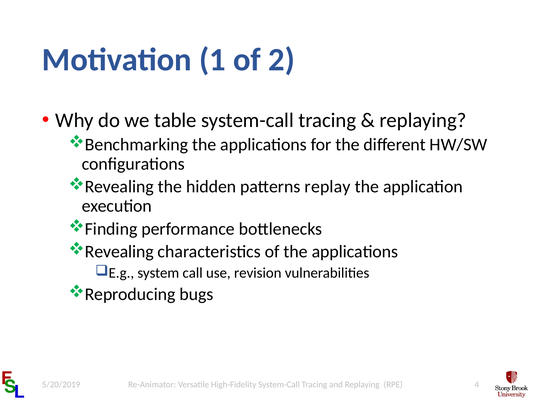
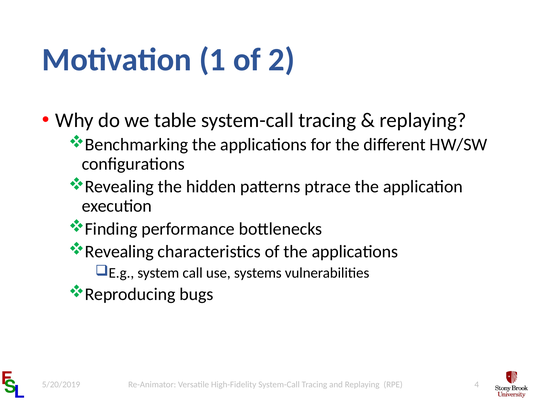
replay: replay -> ptrace
revision: revision -> systems
